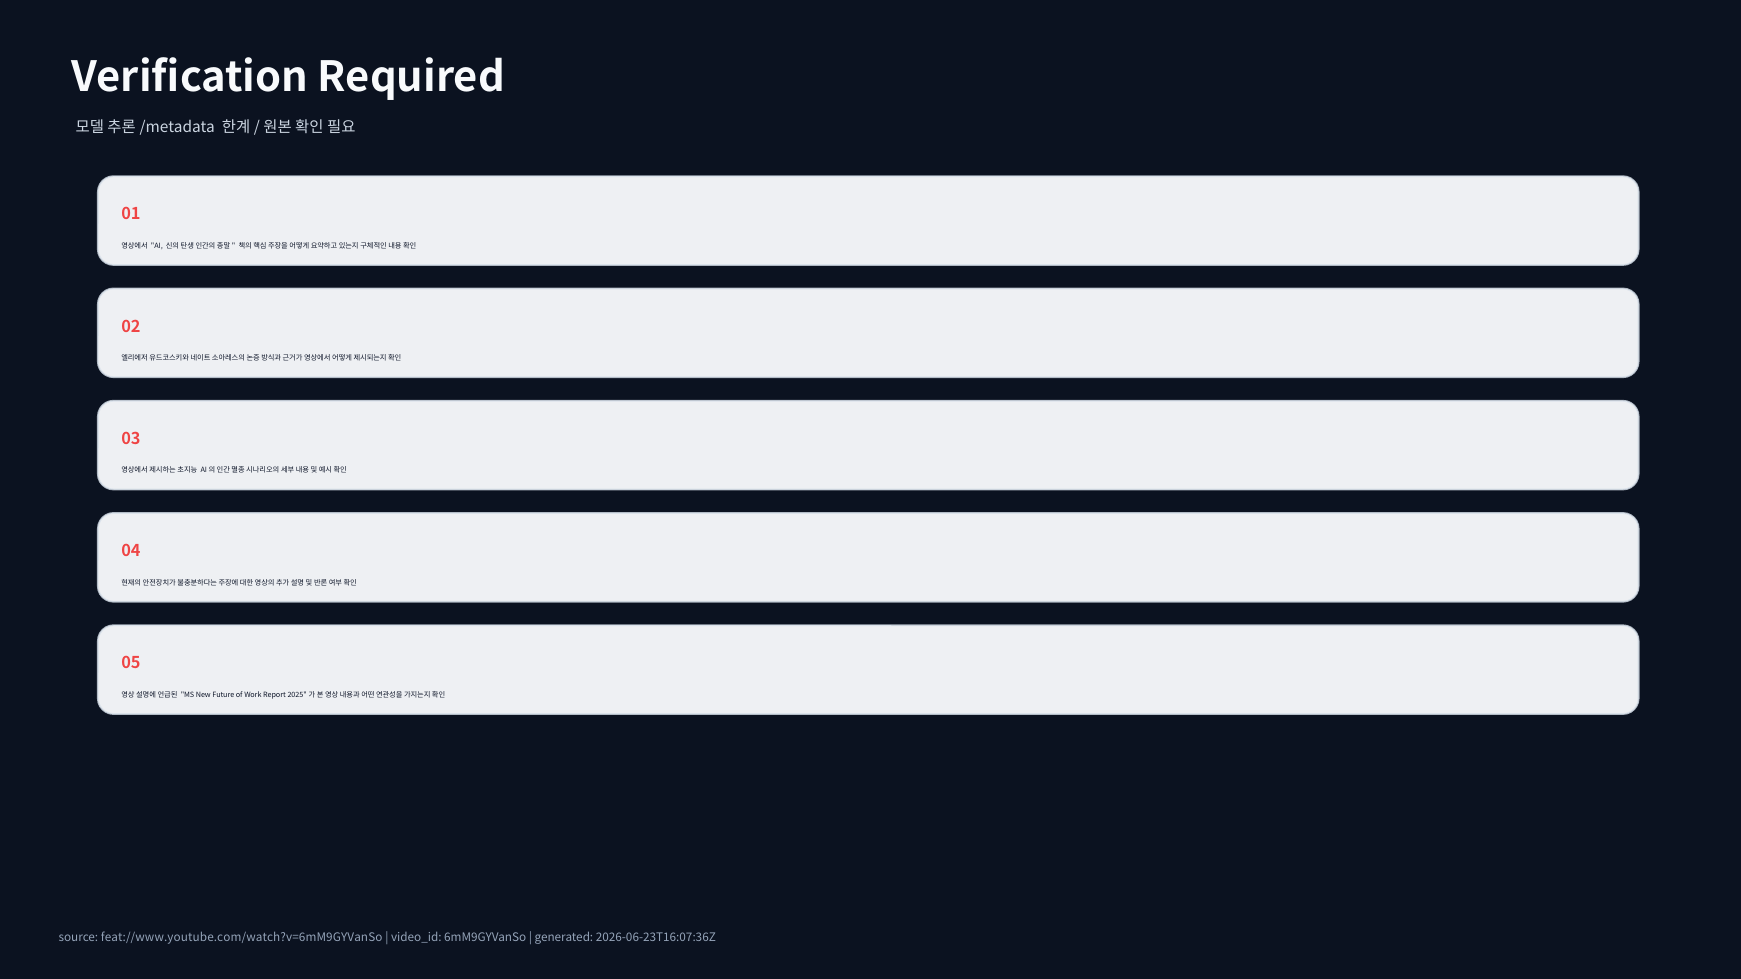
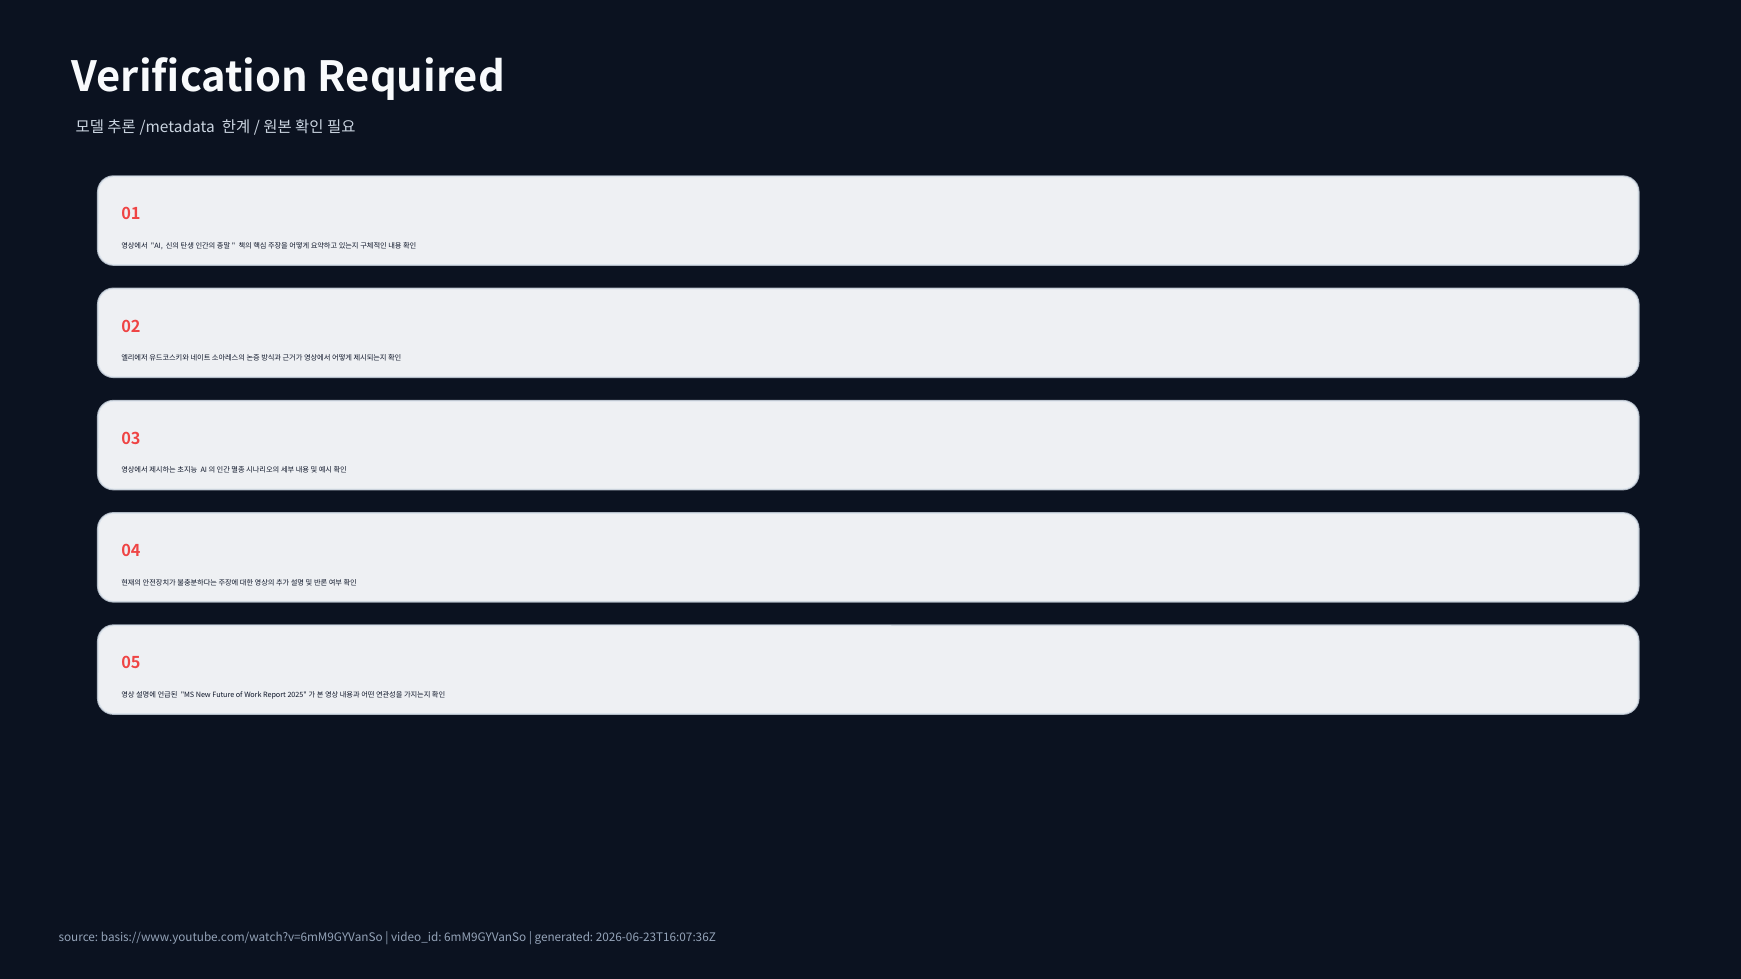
feat://www.youtube.com/watch?v=6mM9GYVanSo: feat://www.youtube.com/watch?v=6mM9GYVanSo -> basis://www.youtube.com/watch?v=6mM9GYVanSo
